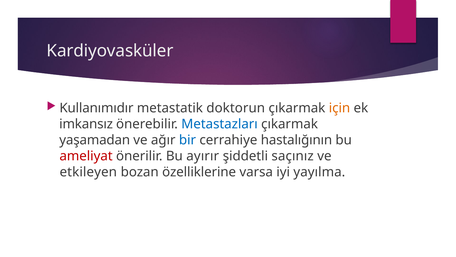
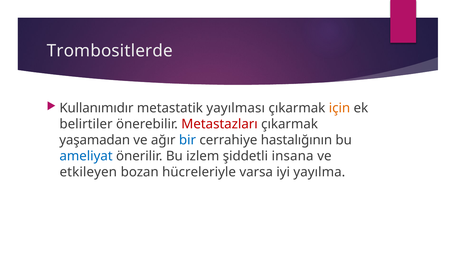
Kardiyovasküler: Kardiyovasküler -> Trombositlerde
doktorun: doktorun -> yayılması
imkansız: imkansız -> belirtiler
Metastazları colour: blue -> red
ameliyat colour: red -> blue
ayırır: ayırır -> izlem
saçınız: saçınız -> insana
özelliklerine: özelliklerine -> hücreleriyle
